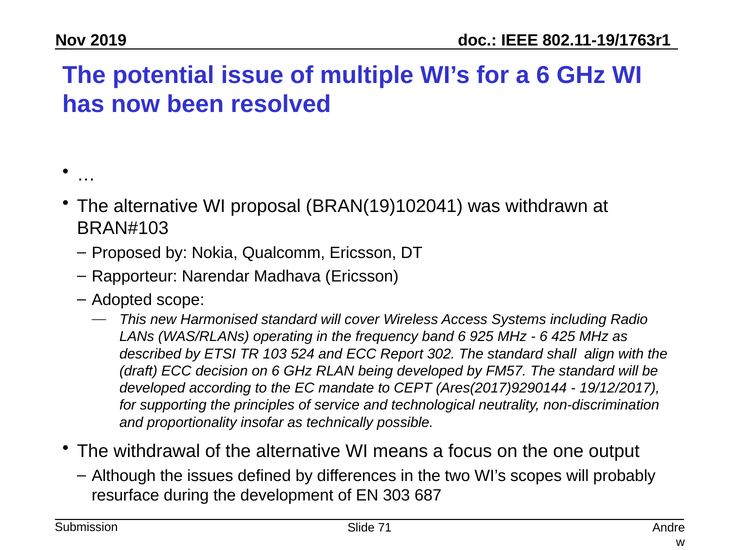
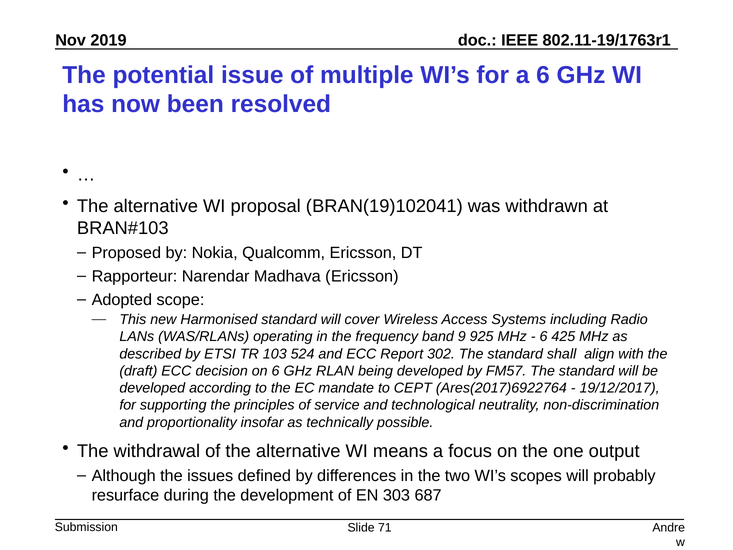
band 6: 6 -> 9
Ares(2017)9290144: Ares(2017)9290144 -> Ares(2017)6922764
